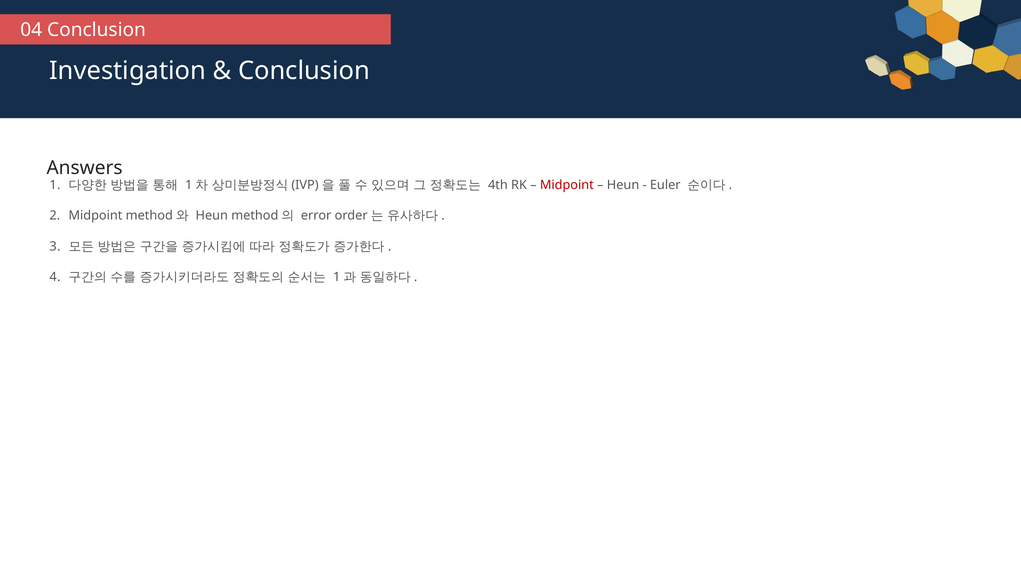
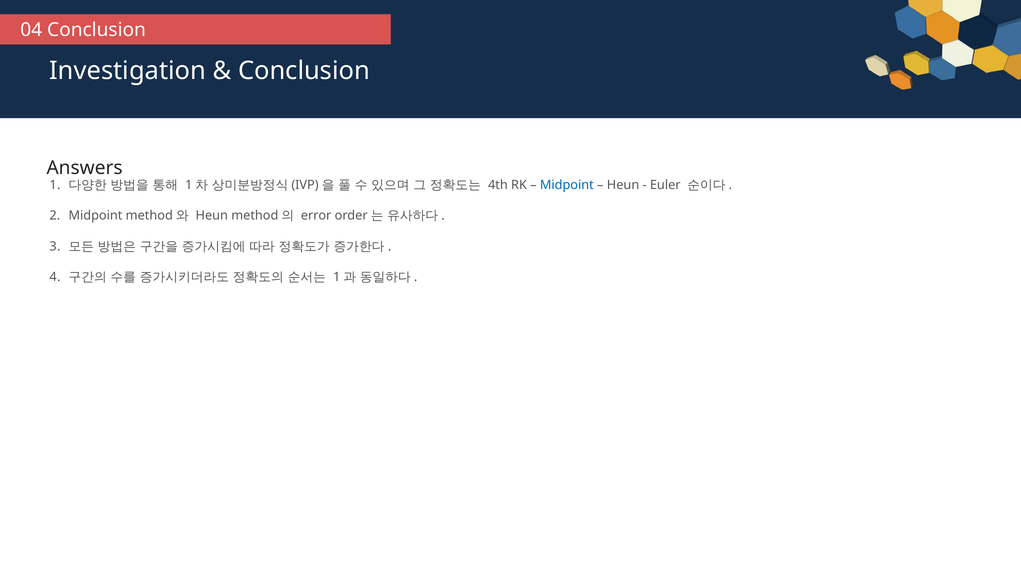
Midpoint at (567, 185) colour: red -> blue
